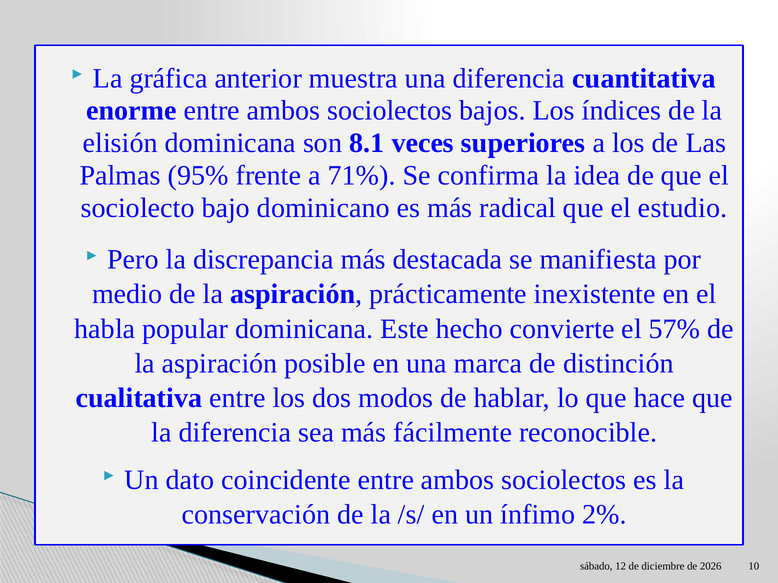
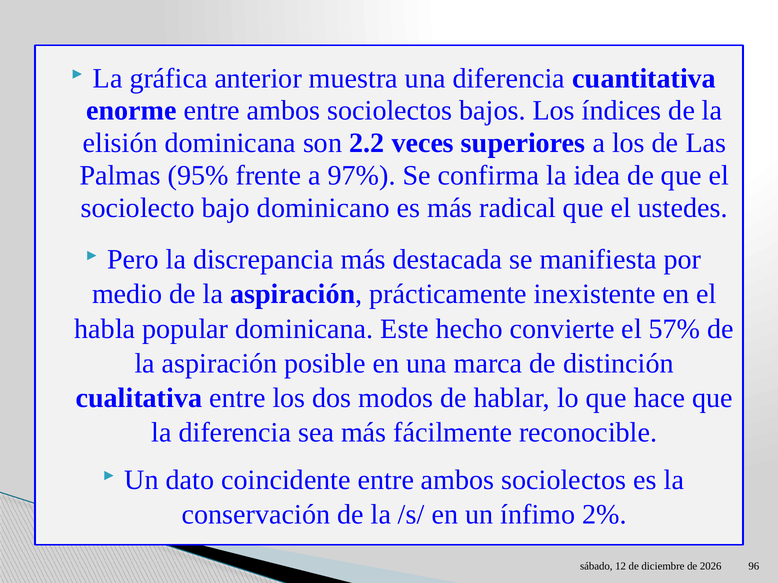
8.1: 8.1 -> 2.2
71%: 71% -> 97%
estudio: estudio -> ustedes
10: 10 -> 96
